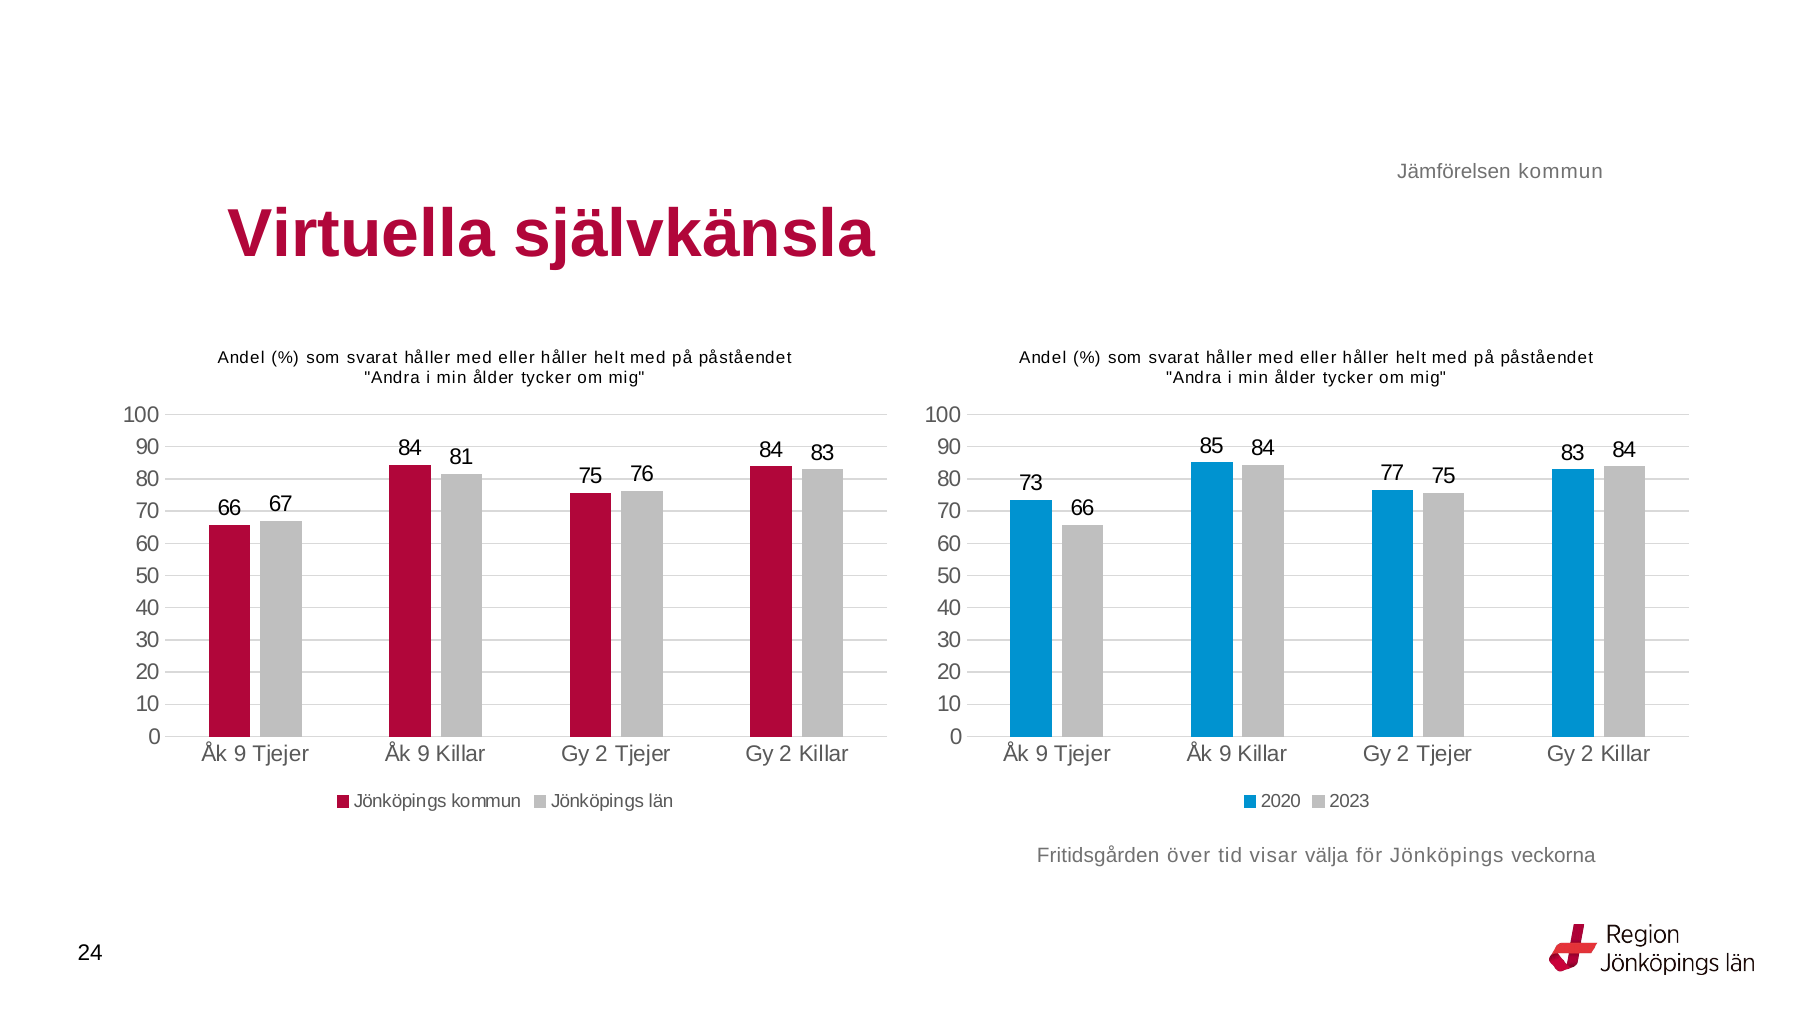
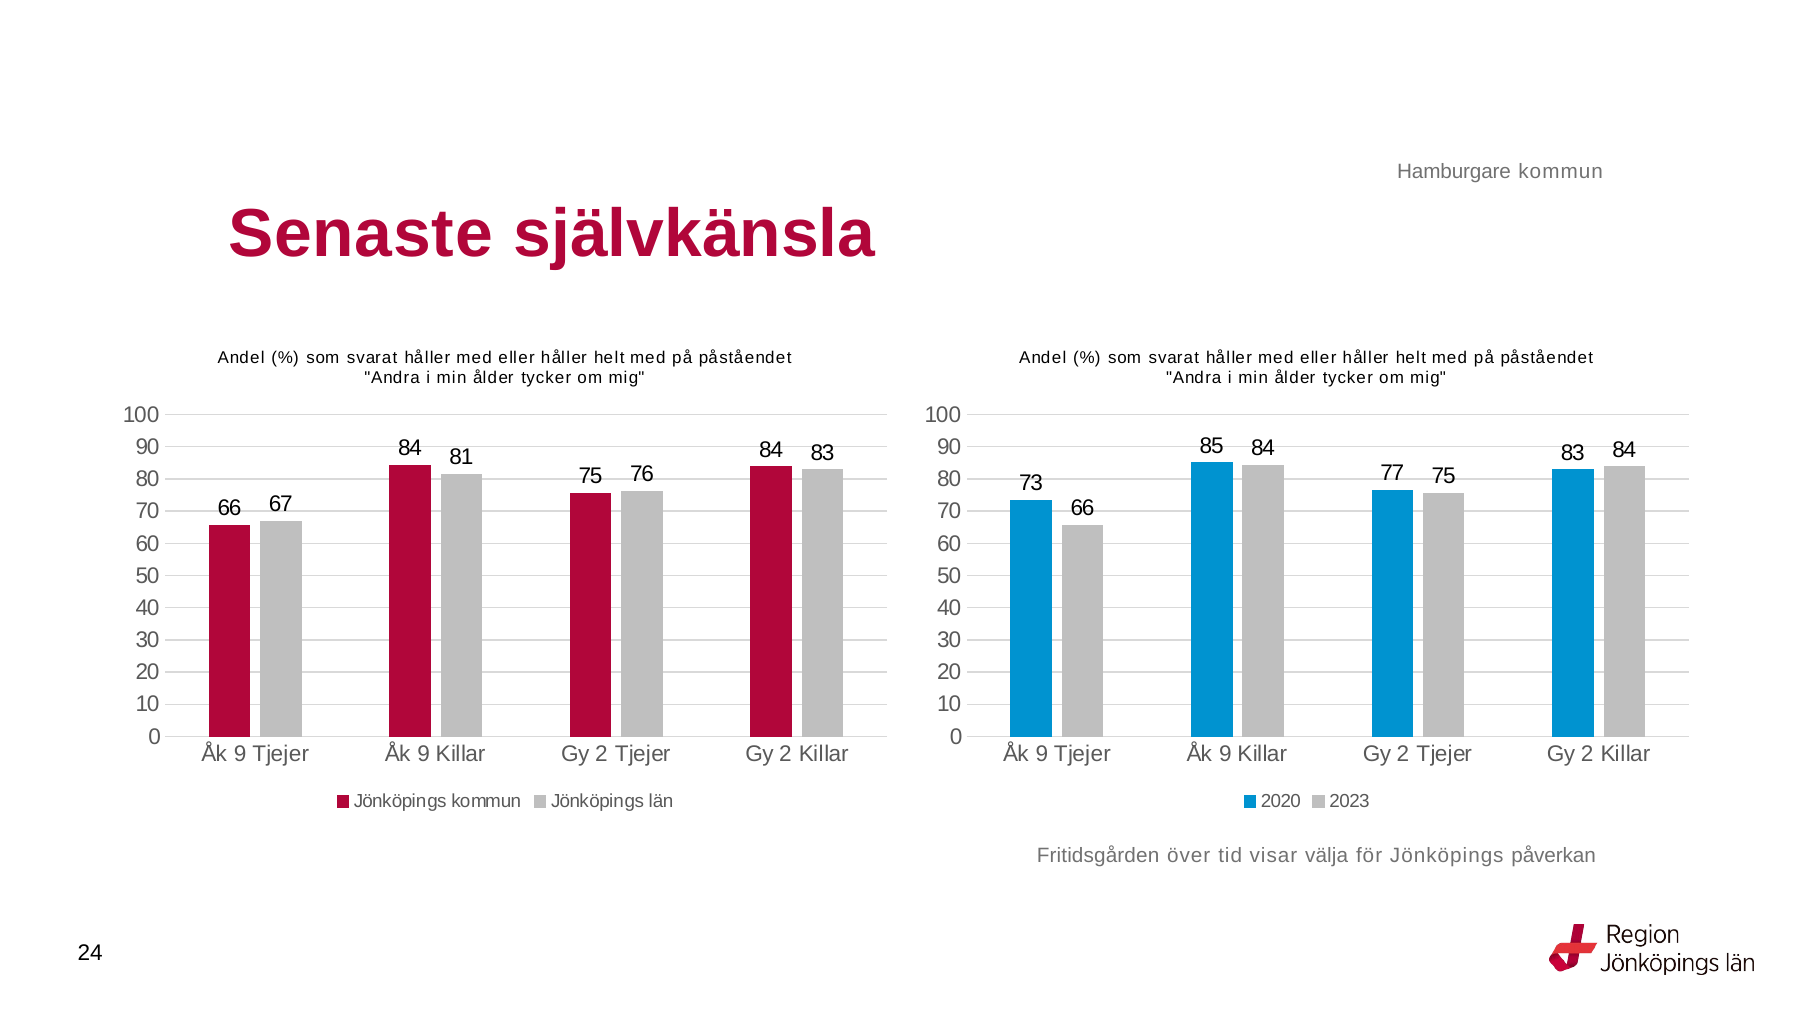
Jämförelsen: Jämförelsen -> Hamburgare
Virtuella: Virtuella -> Senaste
veckorna: veckorna -> påverkan
